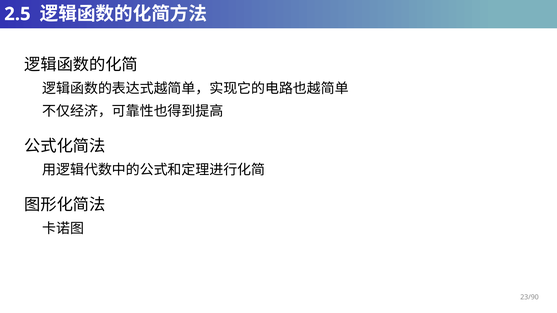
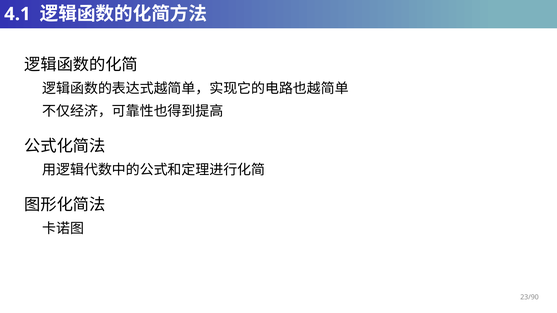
2.5: 2.5 -> 4.1
